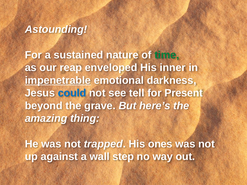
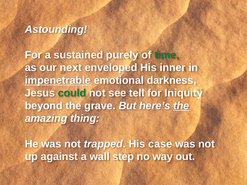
nature: nature -> purely
reap: reap -> next
could colour: blue -> green
Present: Present -> Iniquity
the at (181, 106) underline: none -> present
ones: ones -> case
